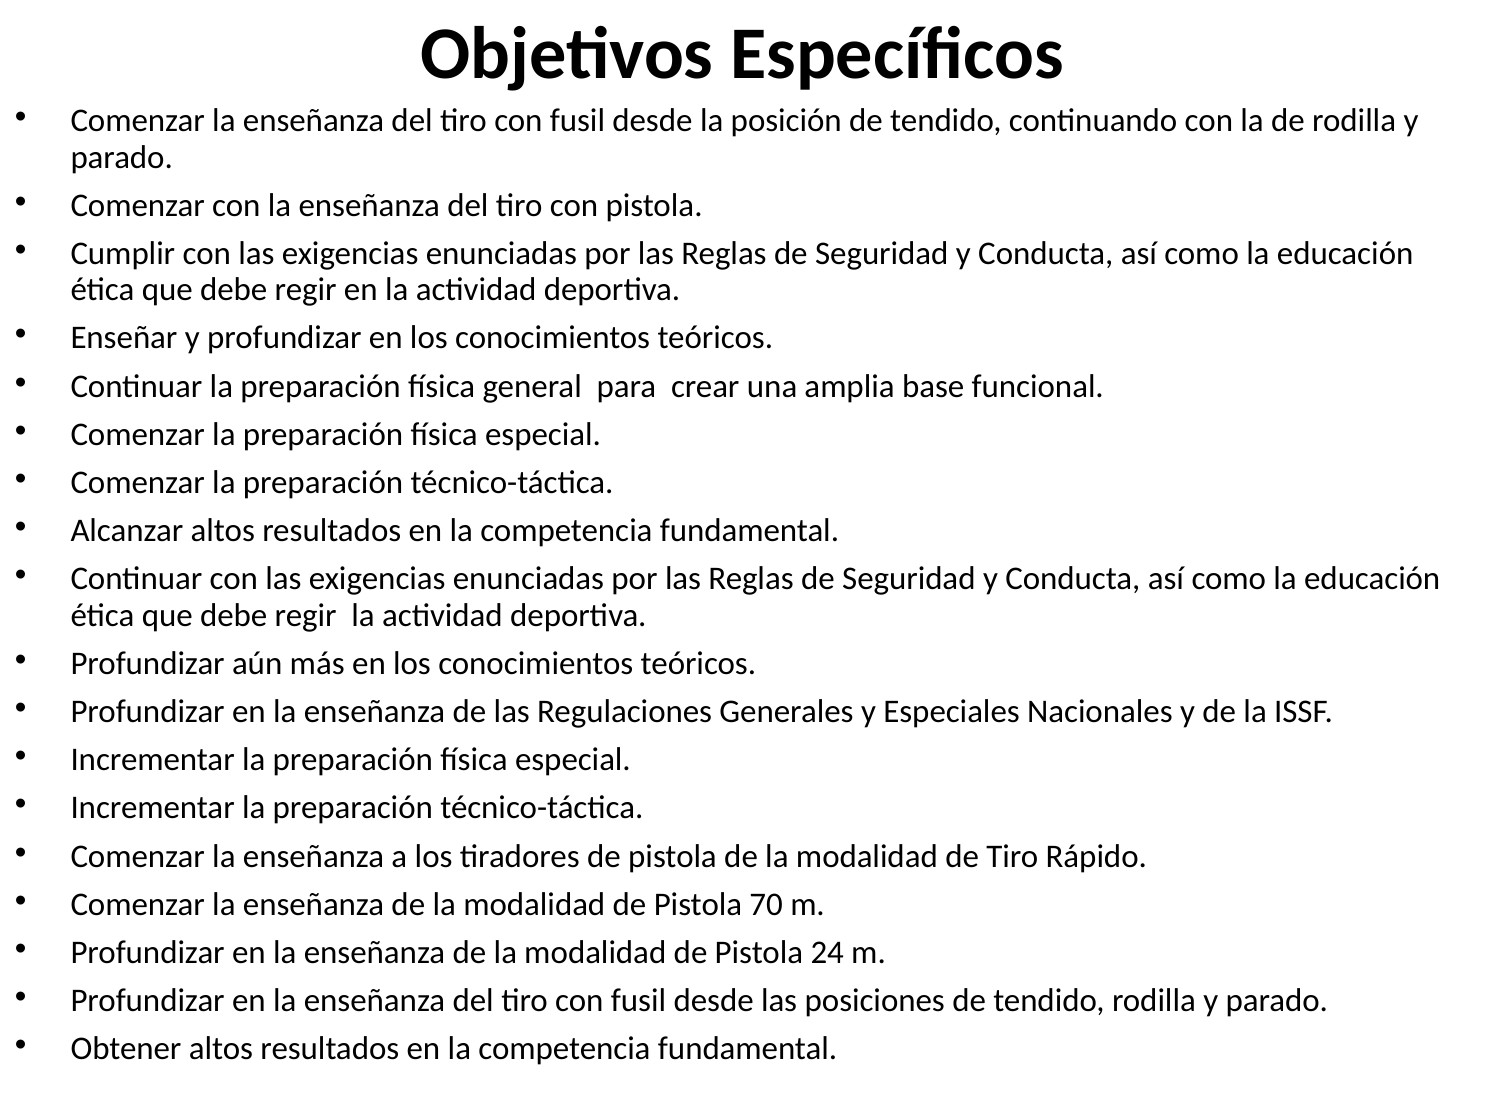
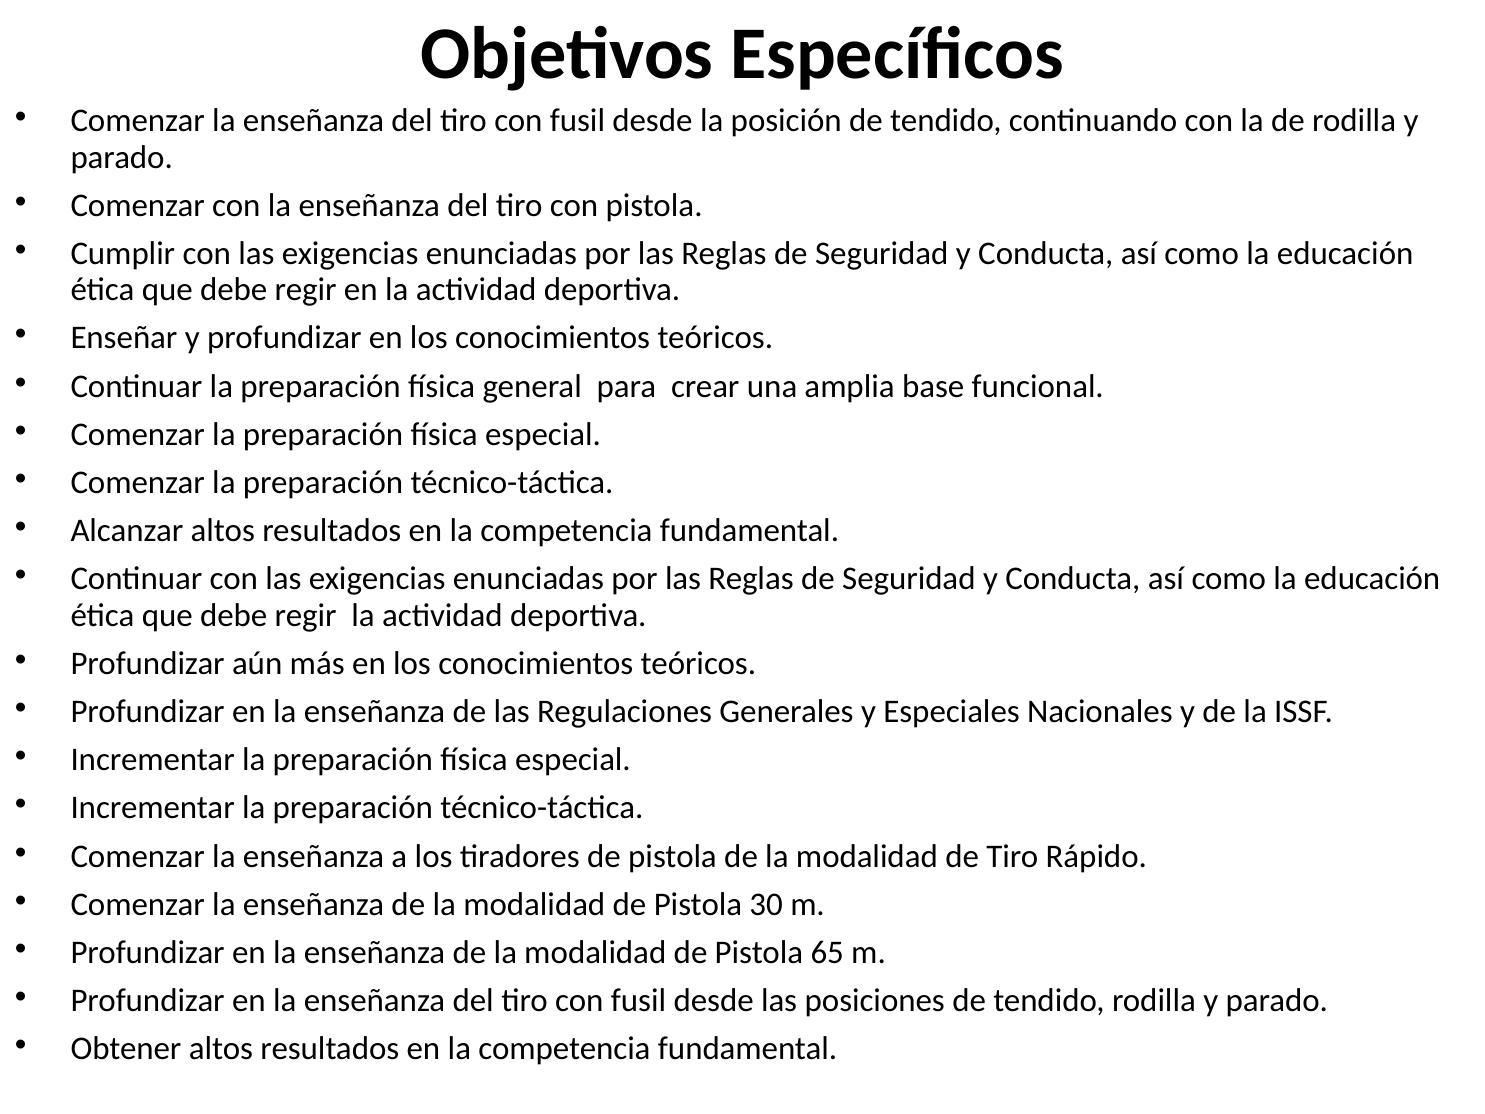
70: 70 -> 30
24: 24 -> 65
